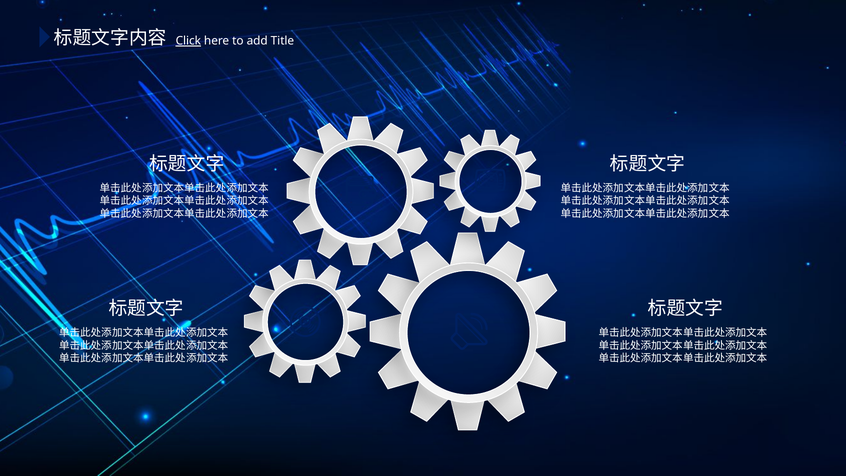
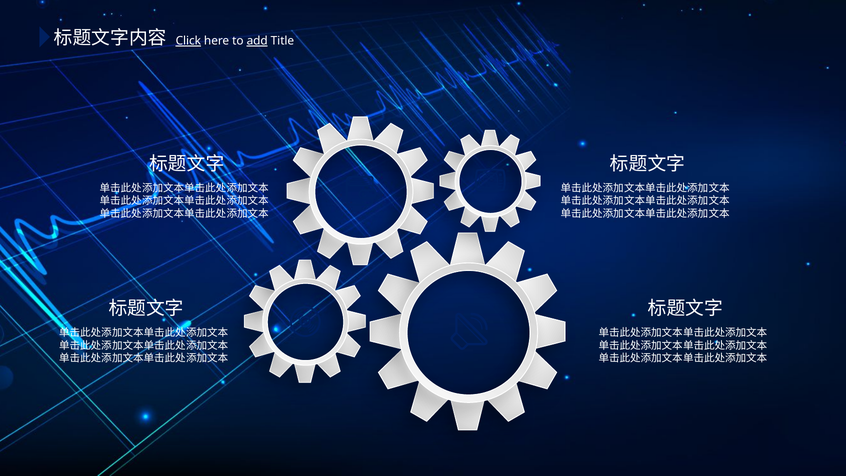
add underline: none -> present
